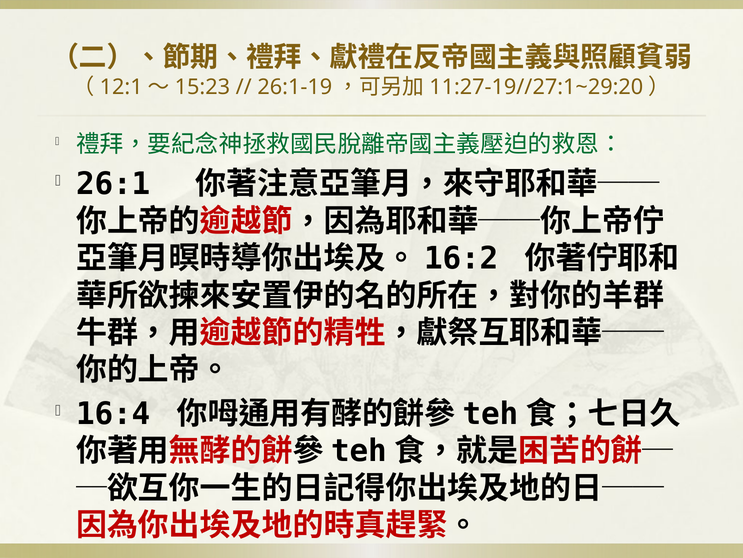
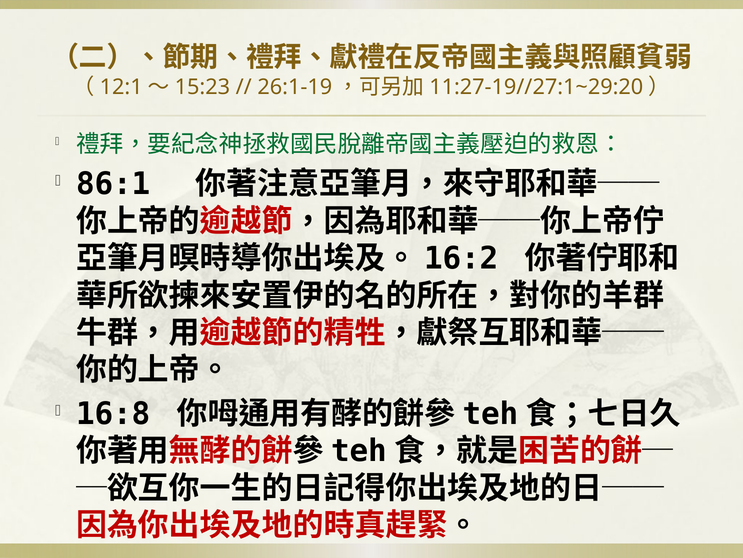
26:1: 26:1 -> 86:1
16:4: 16:4 -> 16:8
